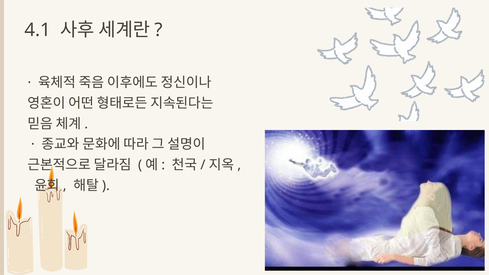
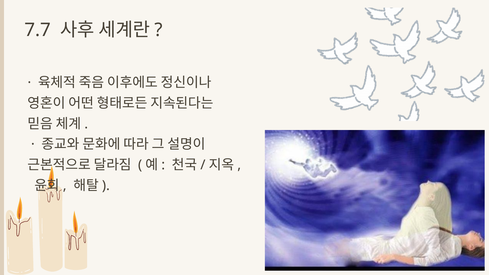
4.1: 4.1 -> 7.7
